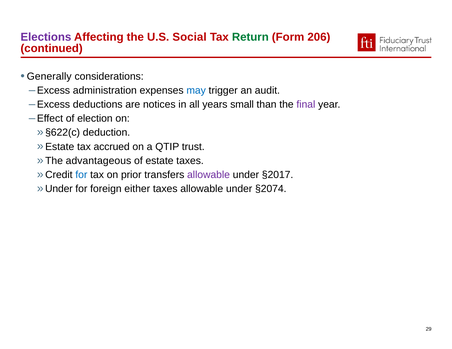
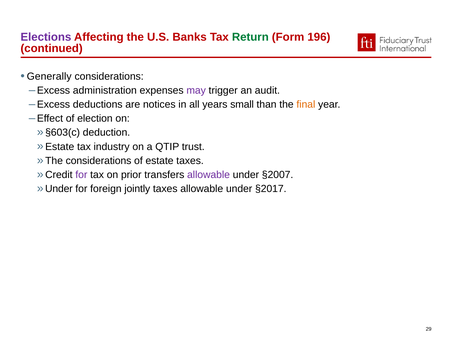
Social: Social -> Banks
206: 206 -> 196
may colour: blue -> purple
final colour: purple -> orange
§622(c: §622(c -> §603(c
accrued: accrued -> industry
The advantageous: advantageous -> considerations
for at (81, 175) colour: blue -> purple
§2017: §2017 -> §2007
either: either -> jointly
§2074: §2074 -> §2017
